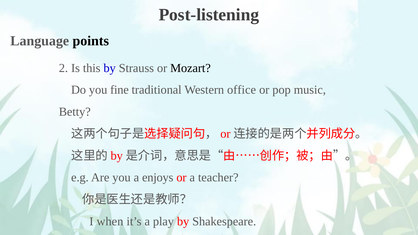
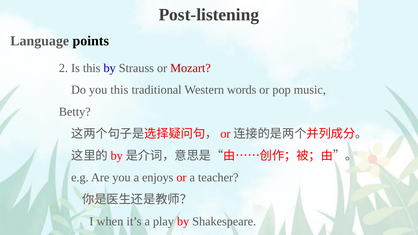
Mozart colour: black -> red
you fine: fine -> this
office: office -> words
